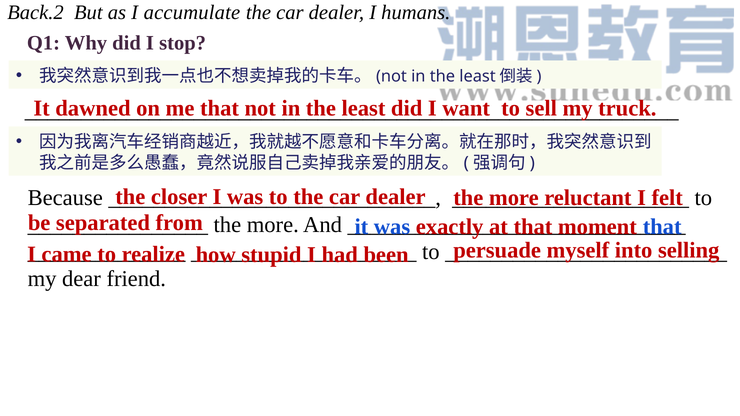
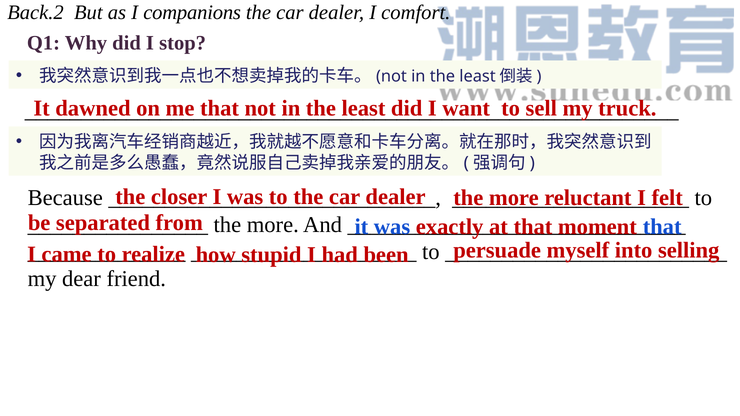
accumulate: accumulate -> companions
humans: humans -> comfort
